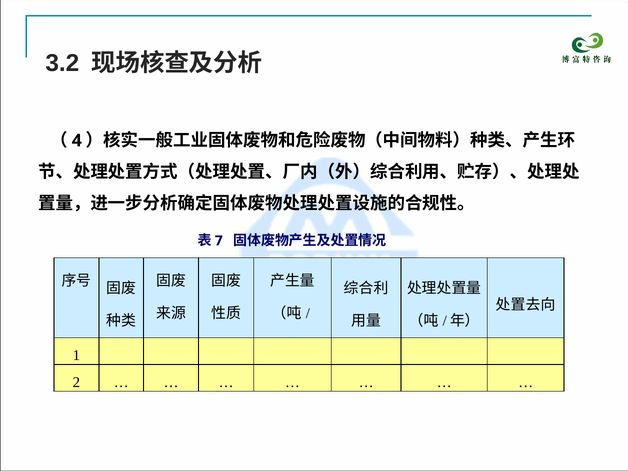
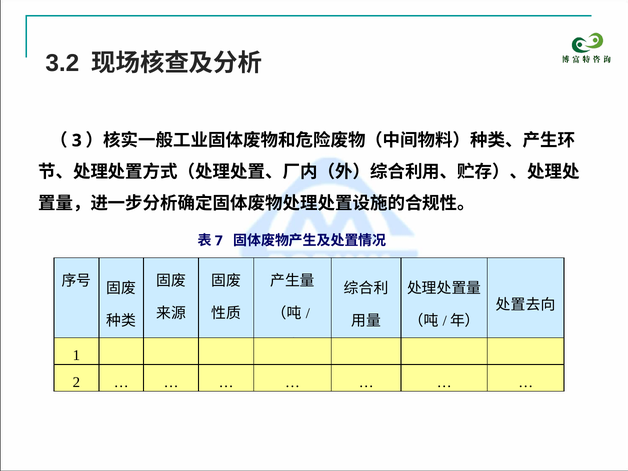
4: 4 -> 3
